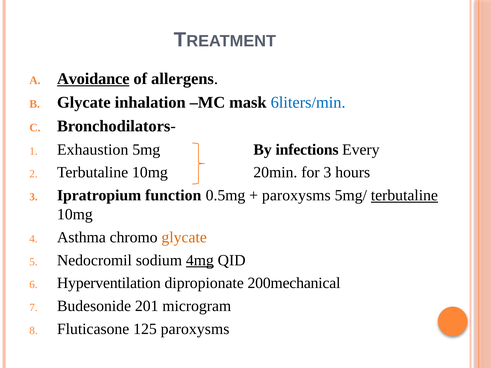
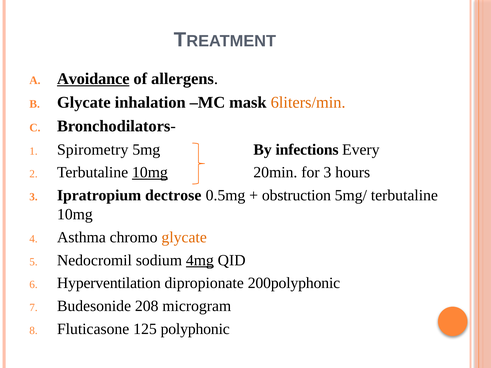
6liters/min colour: blue -> orange
Exhaustion: Exhaustion -> Spirometry
10mg at (150, 173) underline: none -> present
function: function -> dectrose
paroxysms at (296, 196): paroxysms -> obstruction
terbutaline at (404, 196) underline: present -> none
200mechanical: 200mechanical -> 200polyphonic
201: 201 -> 208
125 paroxysms: paroxysms -> polyphonic
